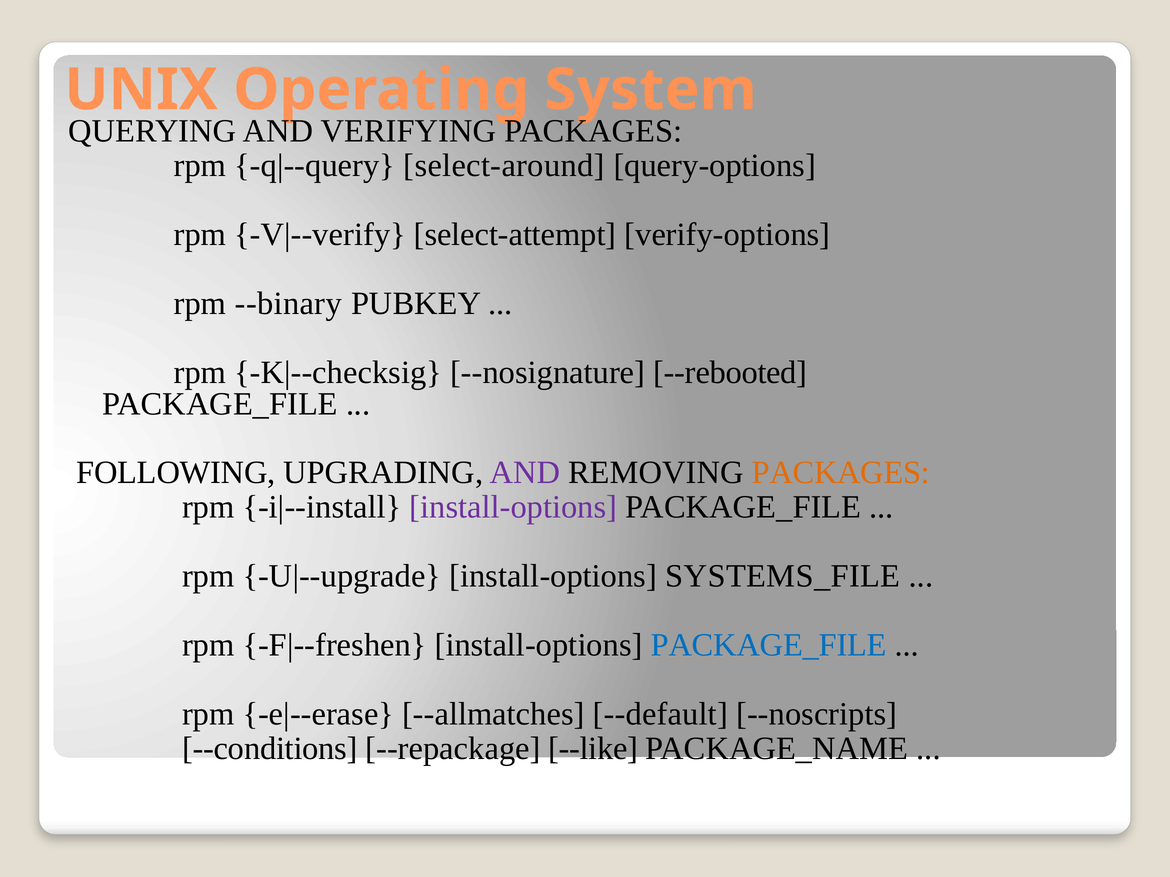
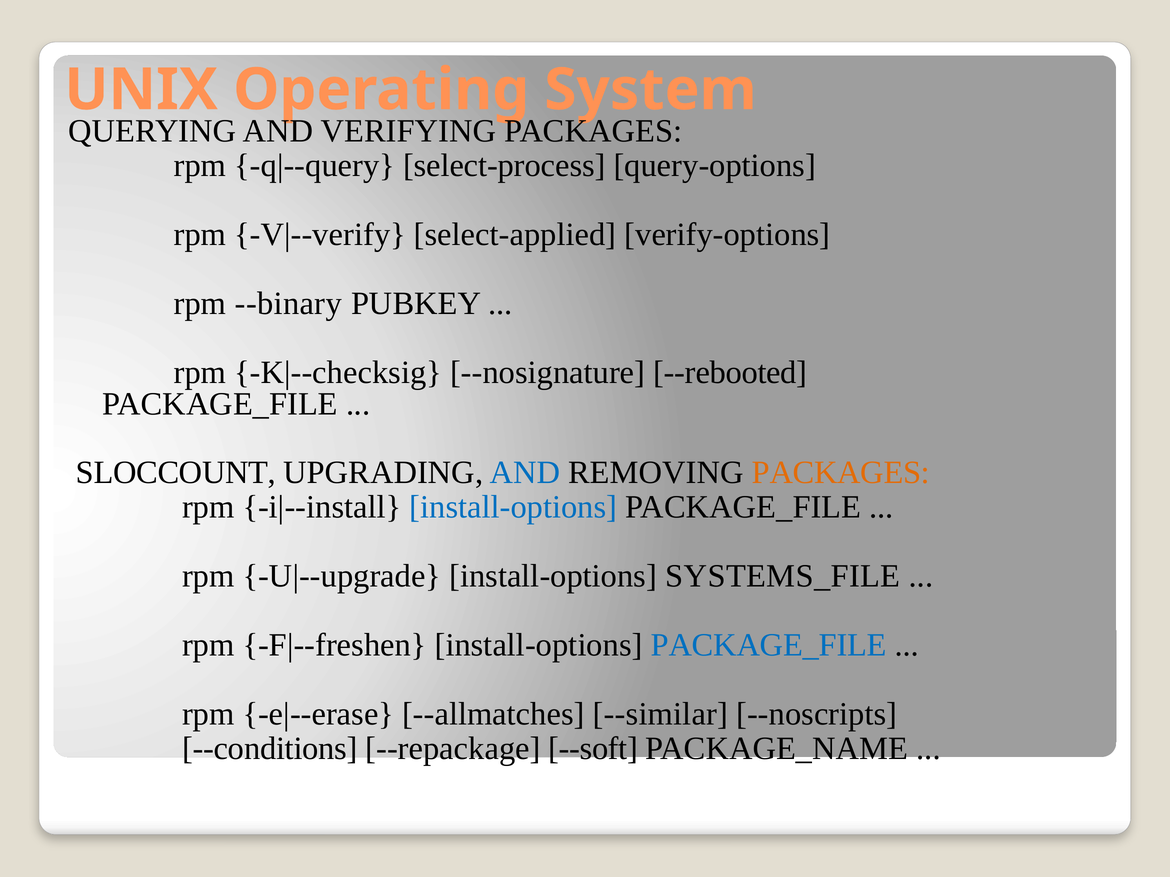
select-around: select-around -> select-process
select-attempt: select-attempt -> select-applied
FOLLOWING: FOLLOWING -> SLOCCOUNT
AND at (525, 473) colour: purple -> blue
install-options at (513, 508) colour: purple -> blue
--default: --default -> --similar
--like: --like -> --soft
